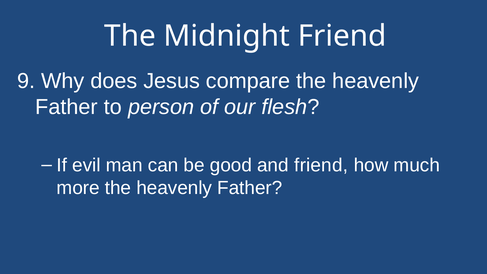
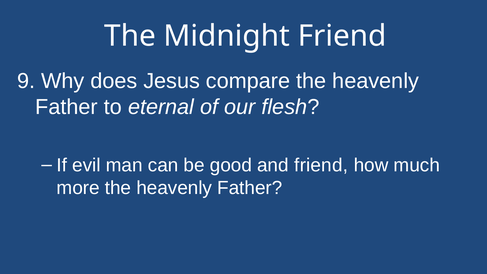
person: person -> eternal
